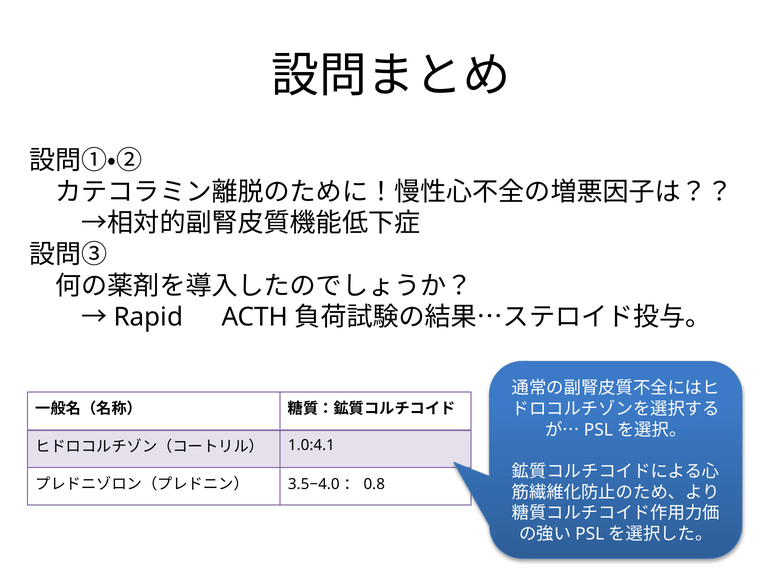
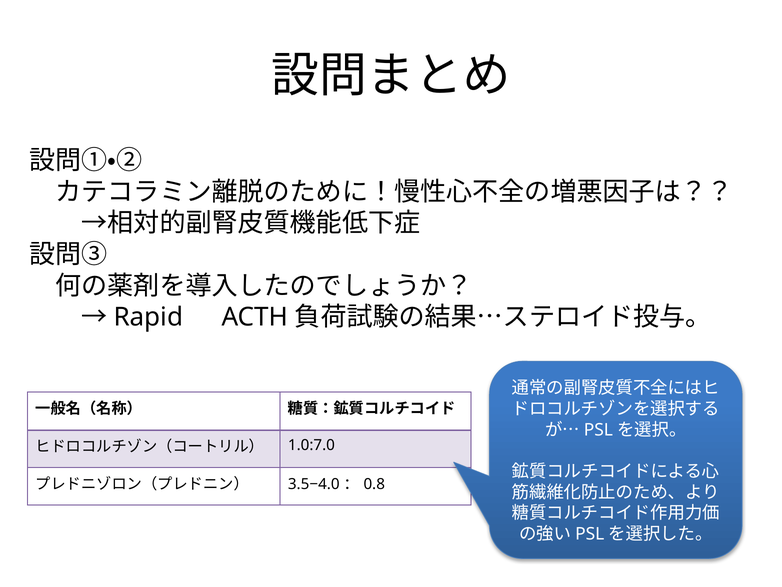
1.0:4.1: 1.0:4.1 -> 1.0:7.0
